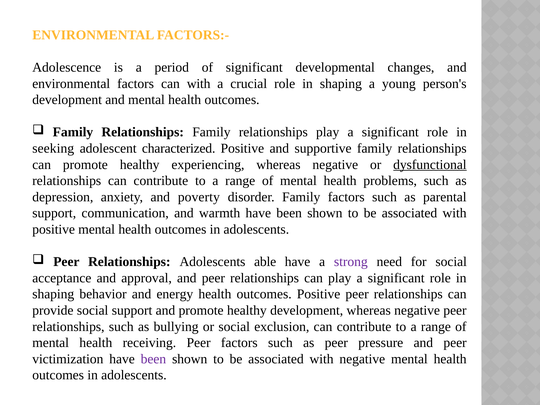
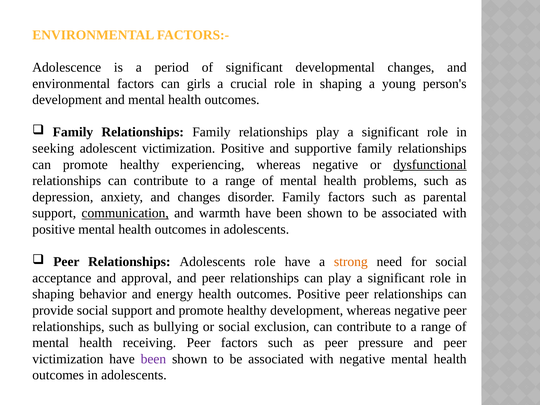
can with: with -> girls
adolescent characterized: characterized -> victimization
and poverty: poverty -> changes
communication underline: none -> present
Adolescents able: able -> role
strong colour: purple -> orange
